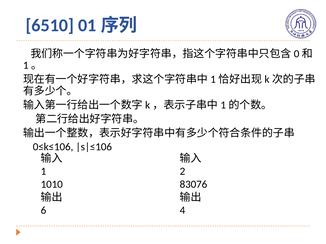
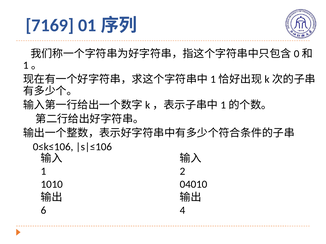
6510: 6510 -> 7169
83076: 83076 -> 04010
